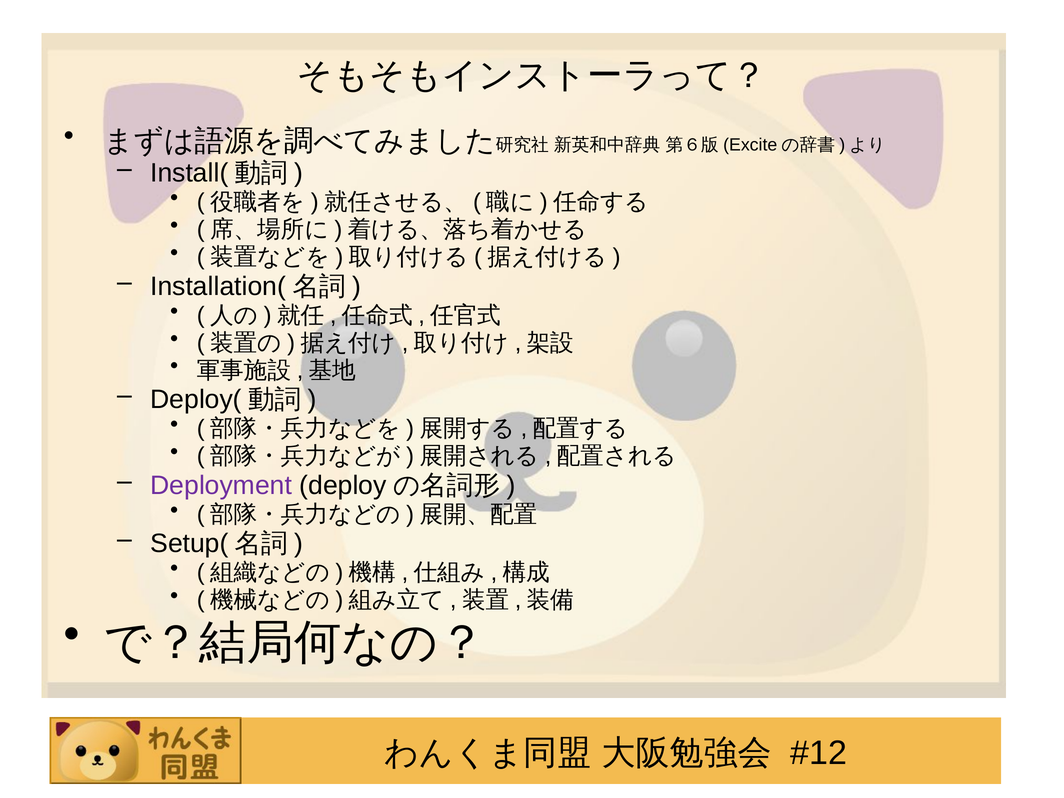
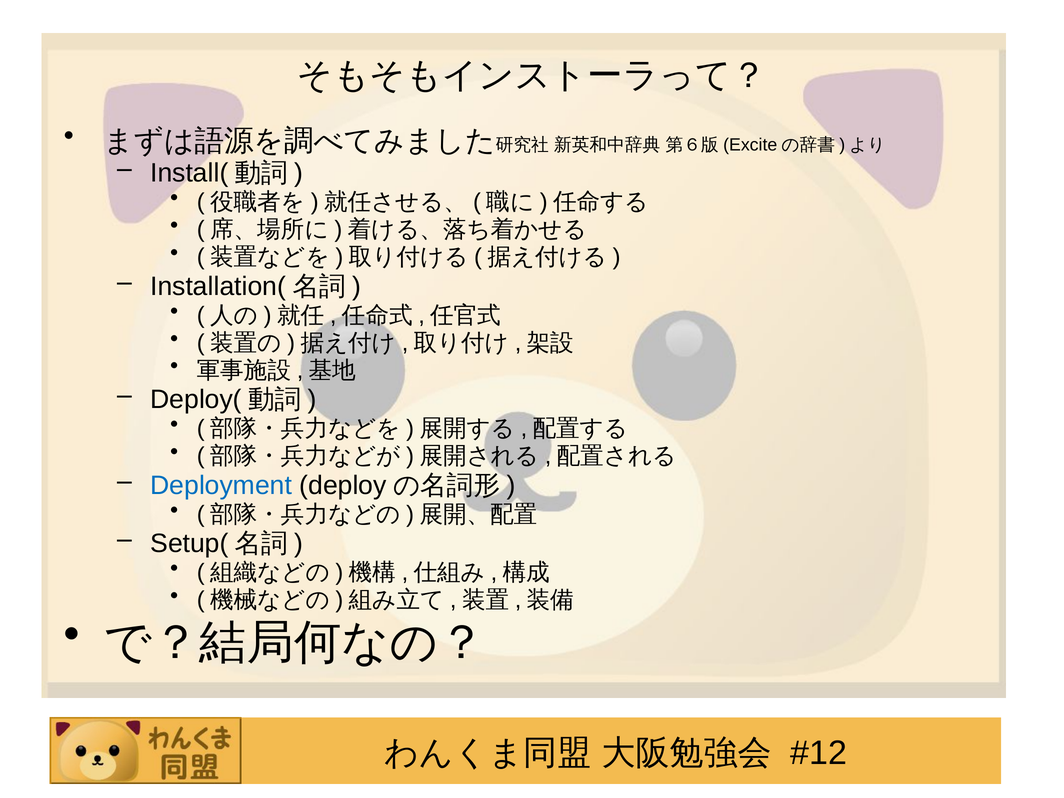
Deployment colour: purple -> blue
